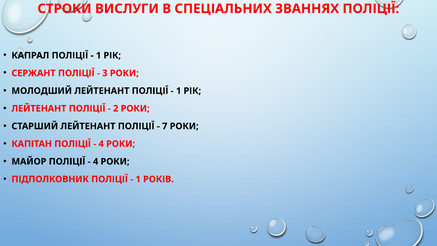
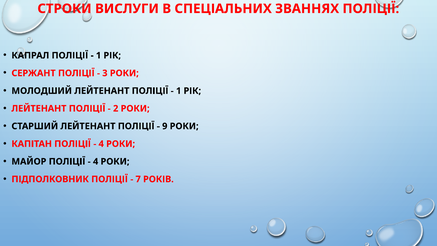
7: 7 -> 9
1 at (138, 179): 1 -> 7
